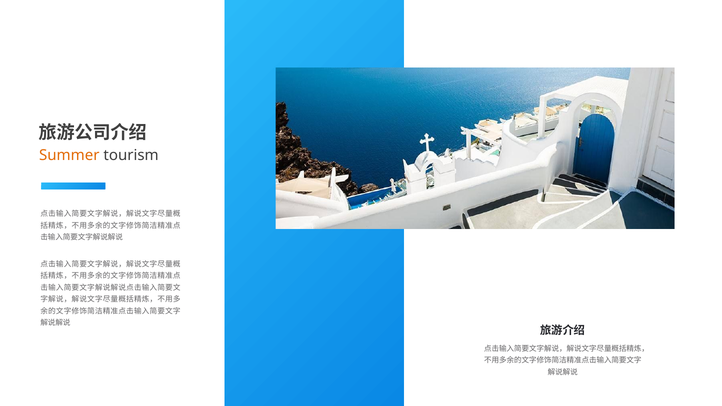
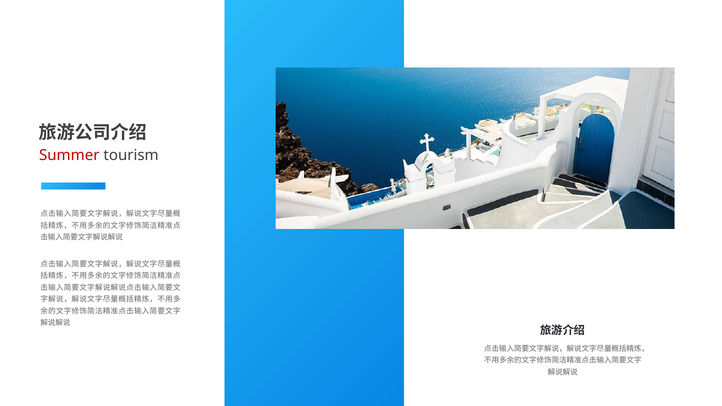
Summer colour: orange -> red
